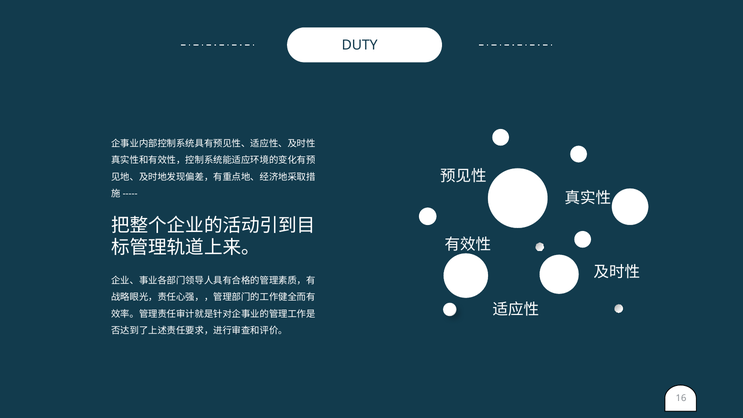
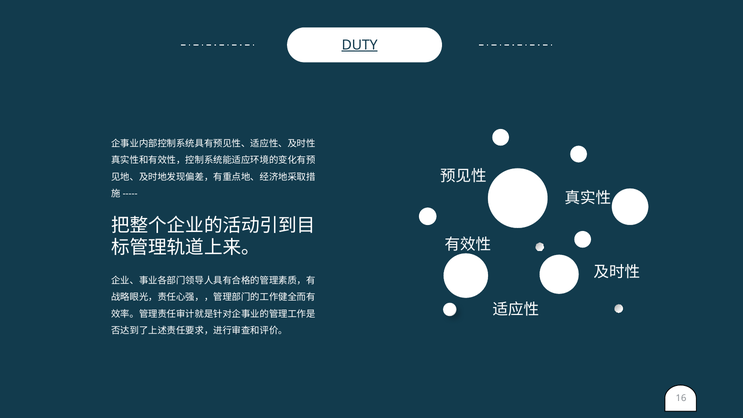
DUTY underline: none -> present
